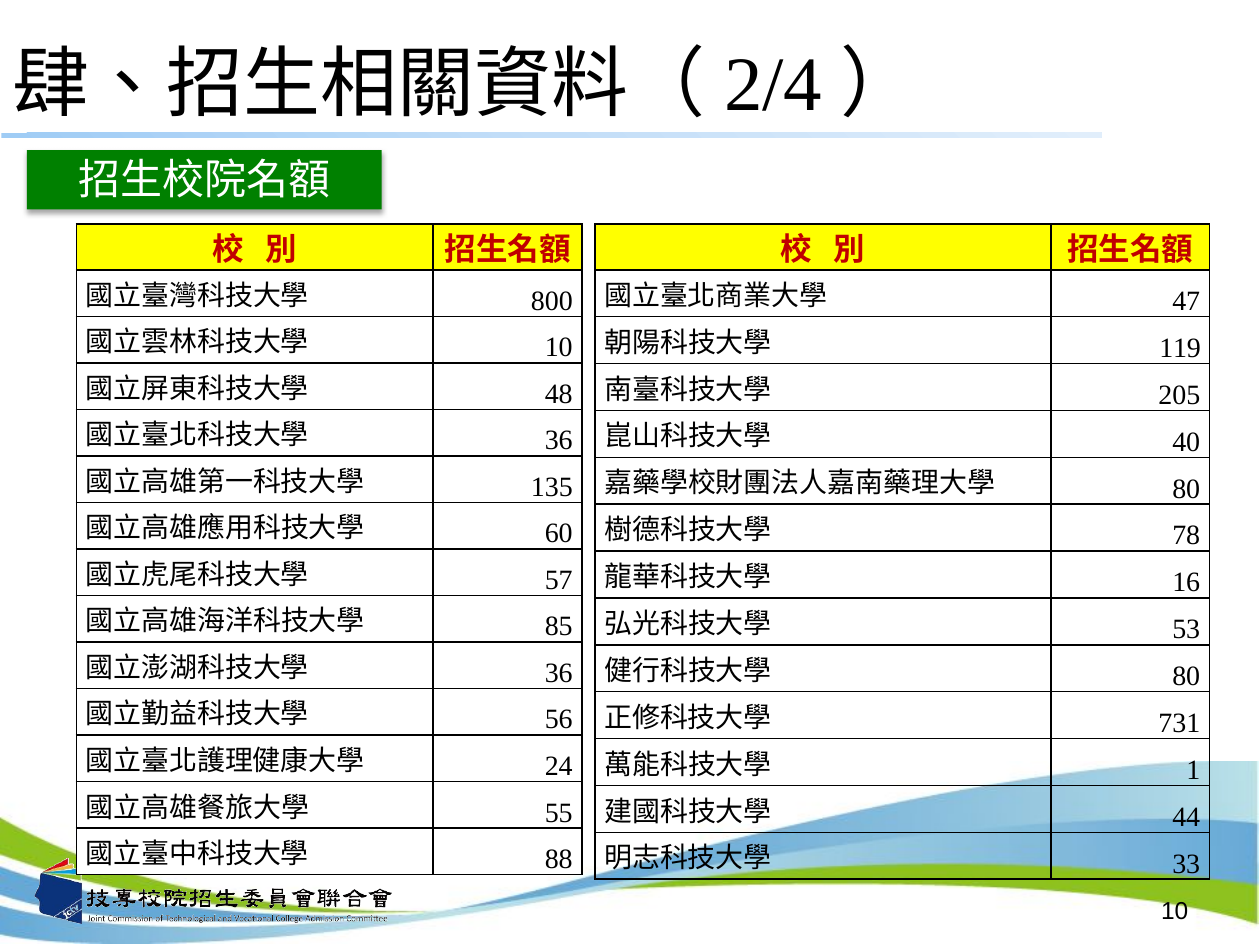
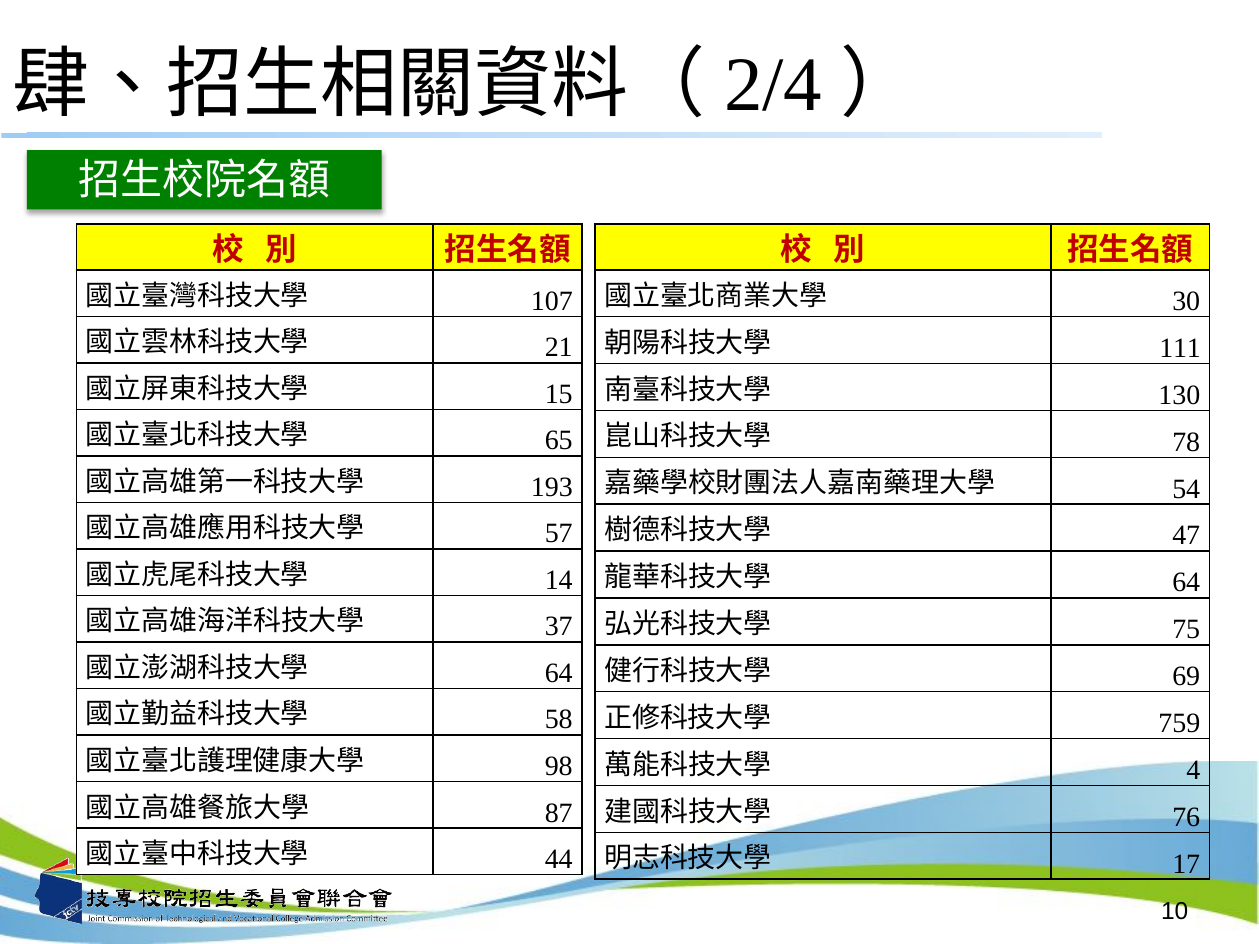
800: 800 -> 107
47: 47 -> 30
10 at (559, 348): 10 -> 21
119: 119 -> 111
48: 48 -> 15
205: 205 -> 130
36 at (559, 441): 36 -> 65
40: 40 -> 78
135: 135 -> 193
80 at (1186, 489): 80 -> 54
60: 60 -> 57
78: 78 -> 47
57: 57 -> 14
16 at (1186, 583): 16 -> 64
85: 85 -> 37
53: 53 -> 75
36 at (559, 673): 36 -> 64
80 at (1186, 677): 80 -> 69
56: 56 -> 58
731: 731 -> 759
24: 24 -> 98
1: 1 -> 4
55: 55 -> 87
44: 44 -> 76
88: 88 -> 44
33: 33 -> 17
